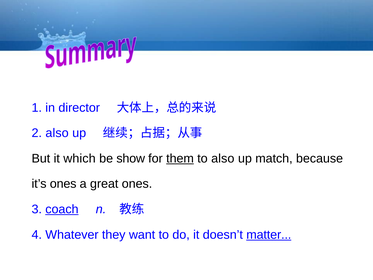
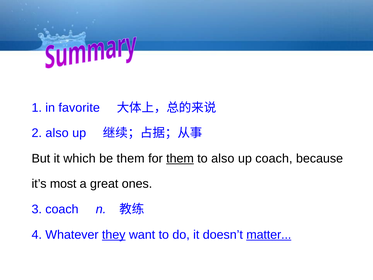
director: director -> favorite
be show: show -> them
up match: match -> coach
it’s ones: ones -> most
coach at (62, 209) underline: present -> none
they underline: none -> present
